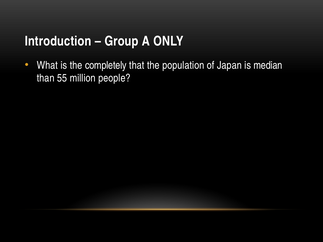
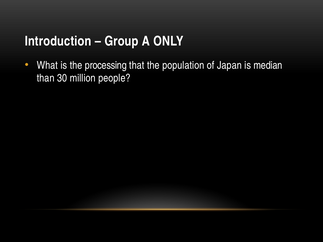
completely: completely -> processing
55: 55 -> 30
